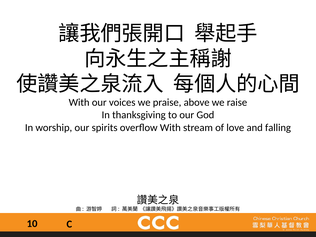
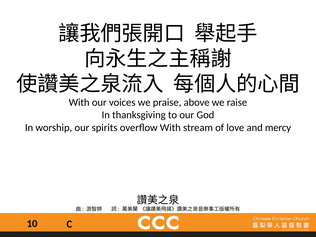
falling: falling -> mercy
